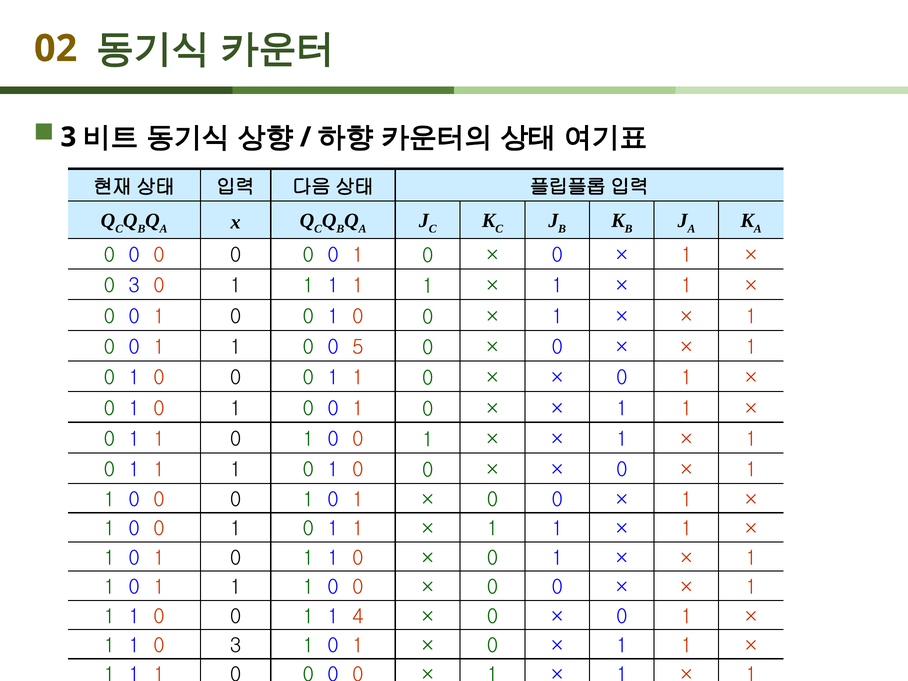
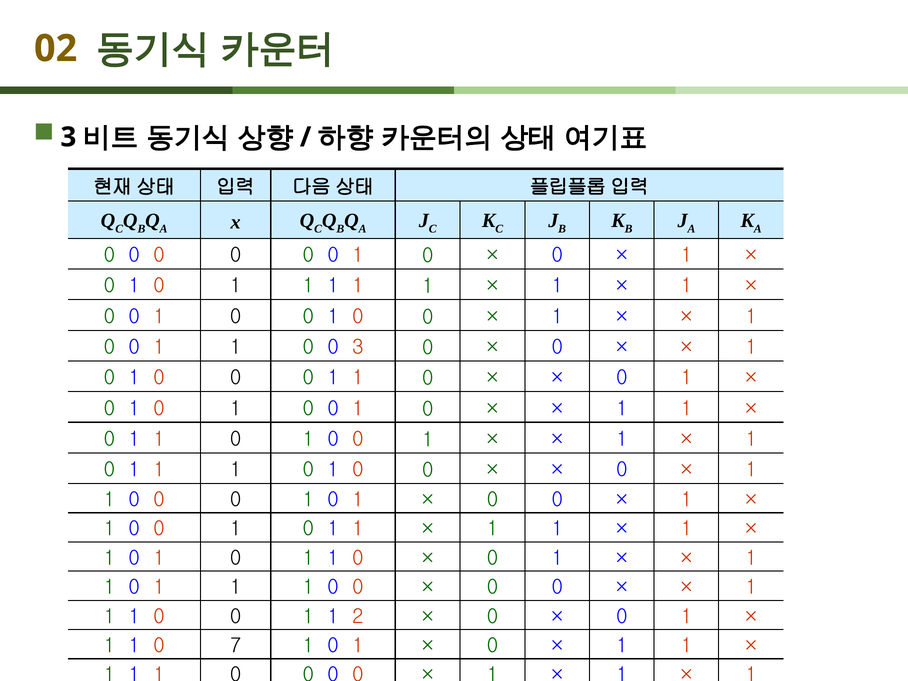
3 at (134, 286): 3 -> 1
0 5: 5 -> 3
4: 4 -> 2
1 0 3: 3 -> 7
